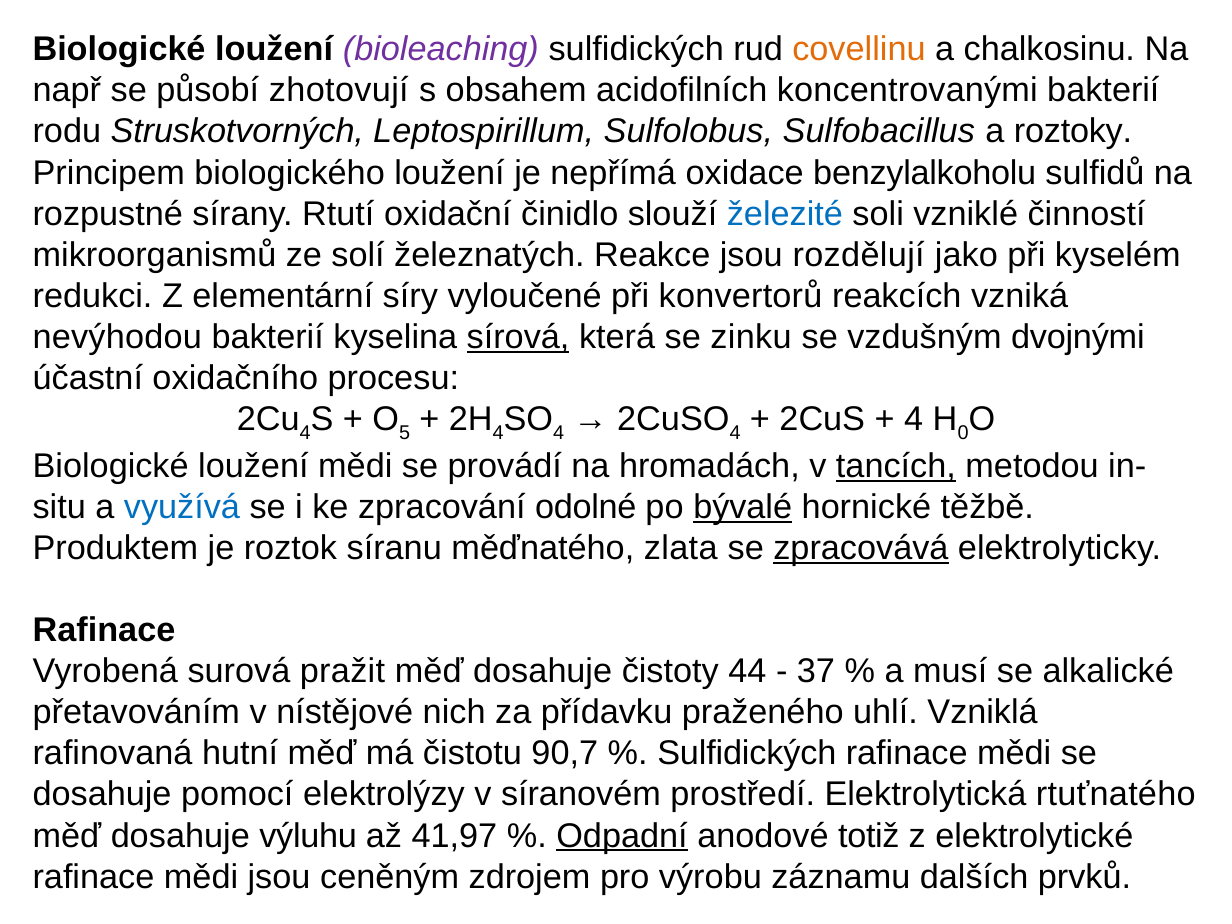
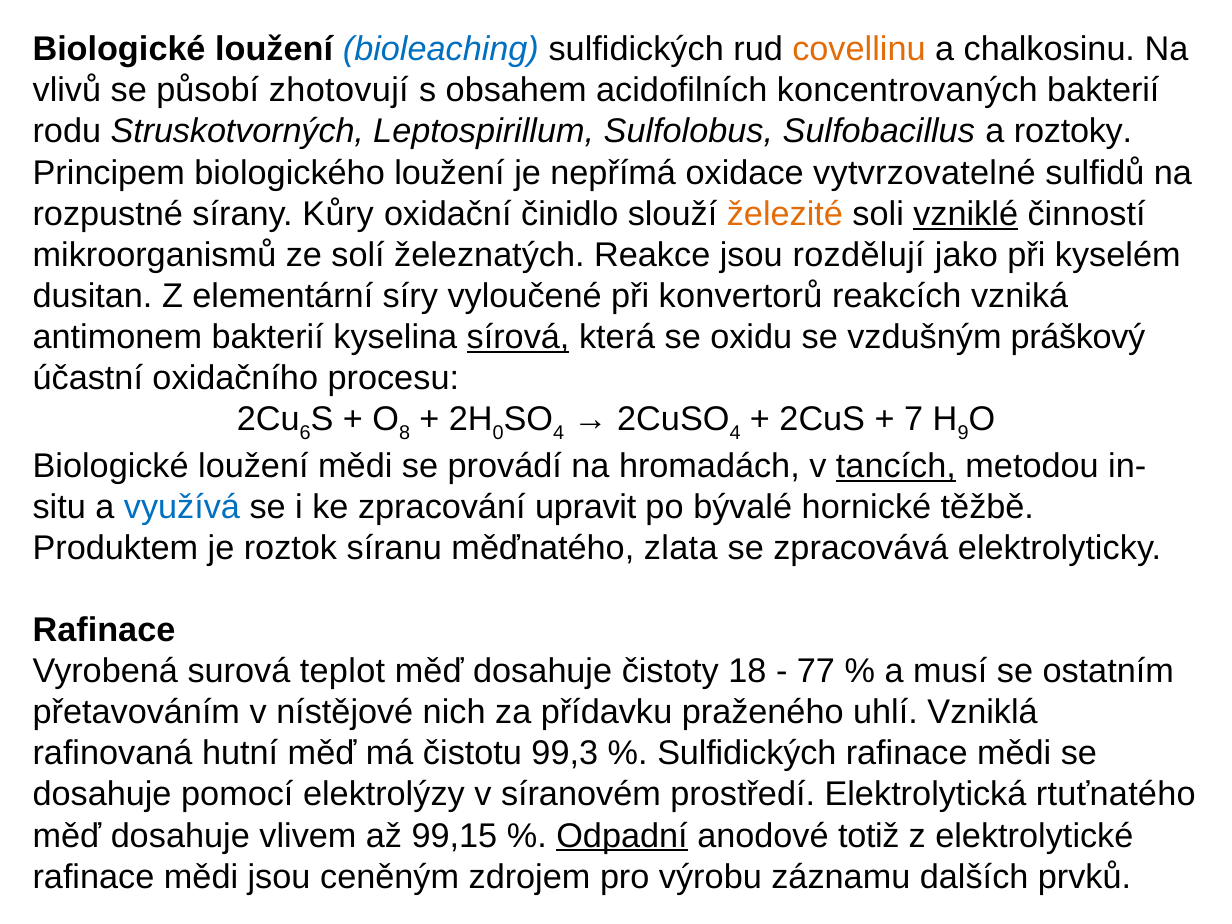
bioleaching colour: purple -> blue
např: např -> vlivů
koncentrovanými: koncentrovanými -> koncentrovaných
benzylalkoholu: benzylalkoholu -> vytvrzovatelné
Rtutí: Rtutí -> Kůry
železité colour: blue -> orange
vzniklé underline: none -> present
redukci: redukci -> dusitan
nevýhodou: nevýhodou -> antimonem
zinku: zinku -> oxidu
dvojnými: dvojnými -> práškový
4 at (305, 433): 4 -> 6
5: 5 -> 8
4 at (498, 433): 4 -> 0
4 at (914, 419): 4 -> 7
0: 0 -> 9
odolné: odolné -> upravit
bývalé underline: present -> none
zpracovává underline: present -> none
pražit: pražit -> teplot
44: 44 -> 18
37: 37 -> 77
alkalické: alkalické -> ostatním
90,7: 90,7 -> 99,3
výluhu: výluhu -> vlivem
41,97: 41,97 -> 99,15
